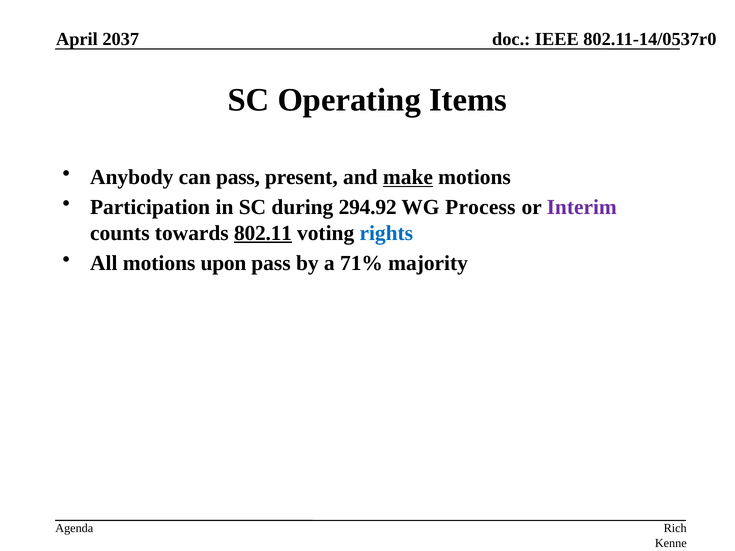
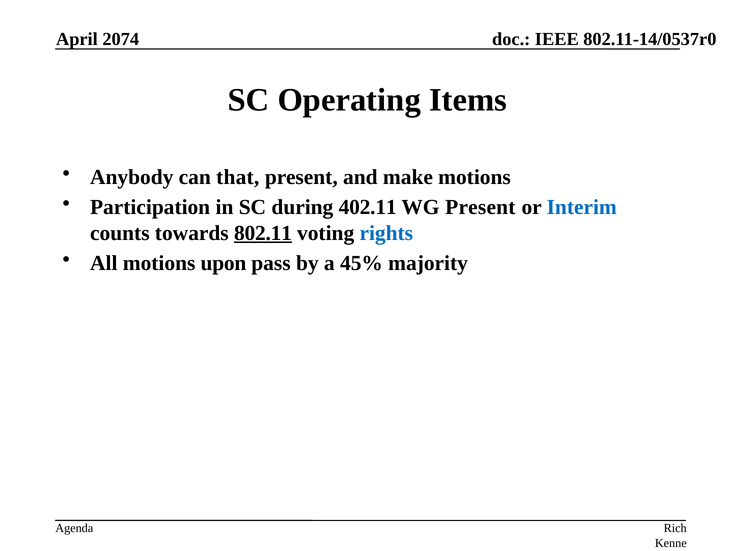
2037: 2037 -> 2074
can pass: pass -> that
make underline: present -> none
294.92: 294.92 -> 402.11
WG Process: Process -> Present
Interim colour: purple -> blue
71%: 71% -> 45%
